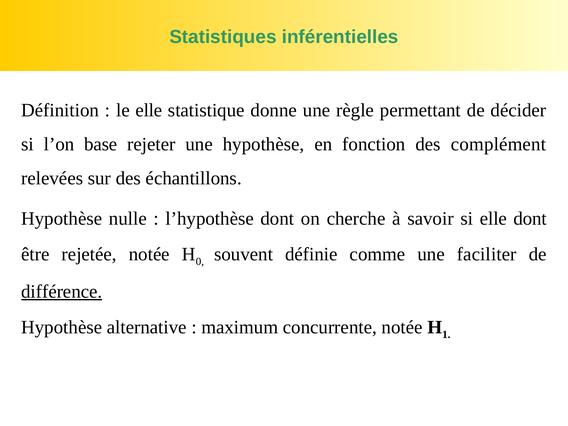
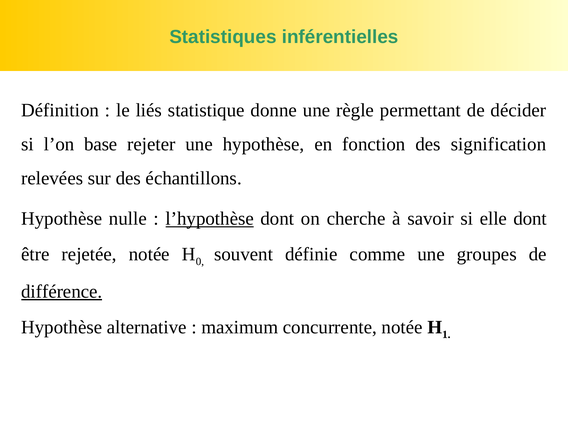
le elle: elle -> liés
complément: complément -> signification
l’hypothèse underline: none -> present
faciliter: faciliter -> groupes
